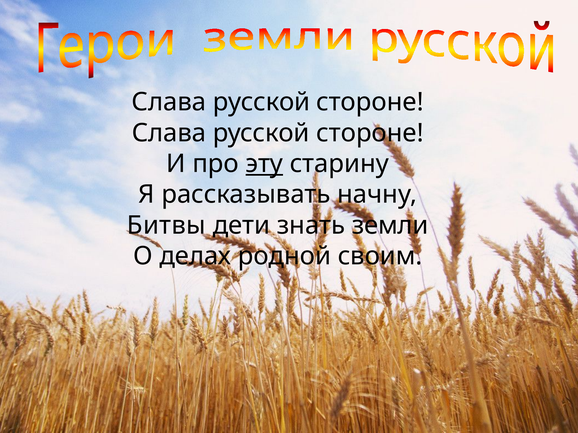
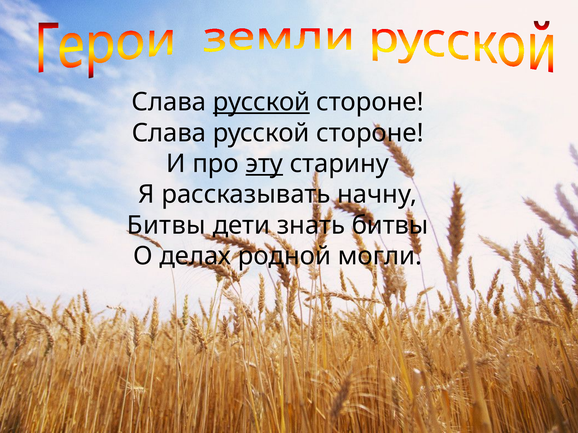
русской at (261, 102) underline: none -> present
знать земли: земли -> битвы
своим: своим -> могли
